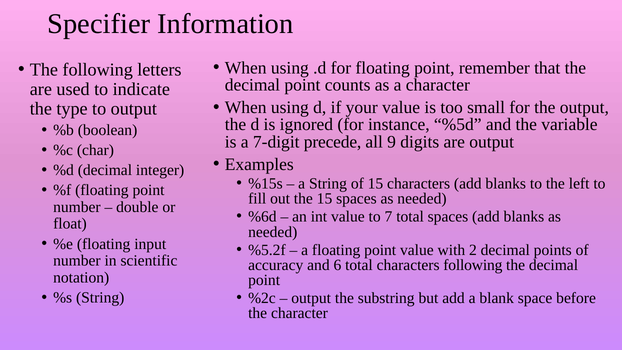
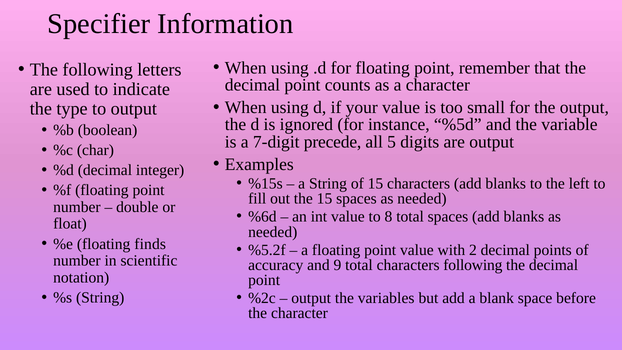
9: 9 -> 5
7: 7 -> 8
input: input -> finds
6: 6 -> 9
substring: substring -> variables
